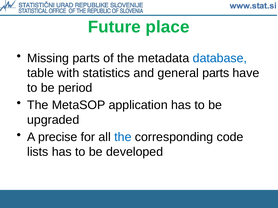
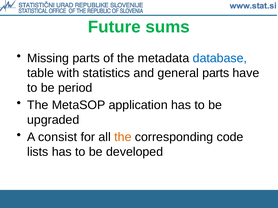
place: place -> sums
precise: precise -> consist
the at (123, 137) colour: blue -> orange
